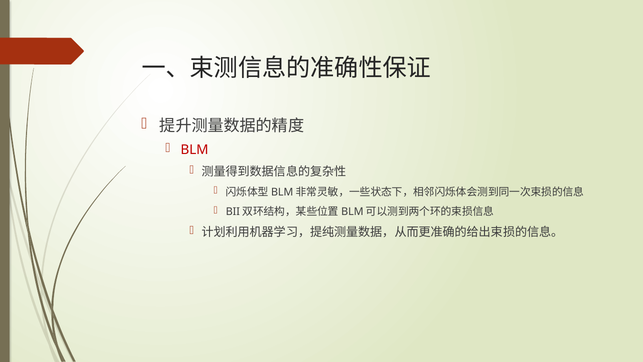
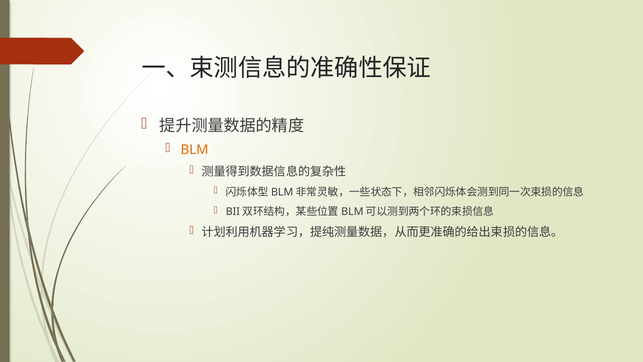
BLM colour: red -> orange
